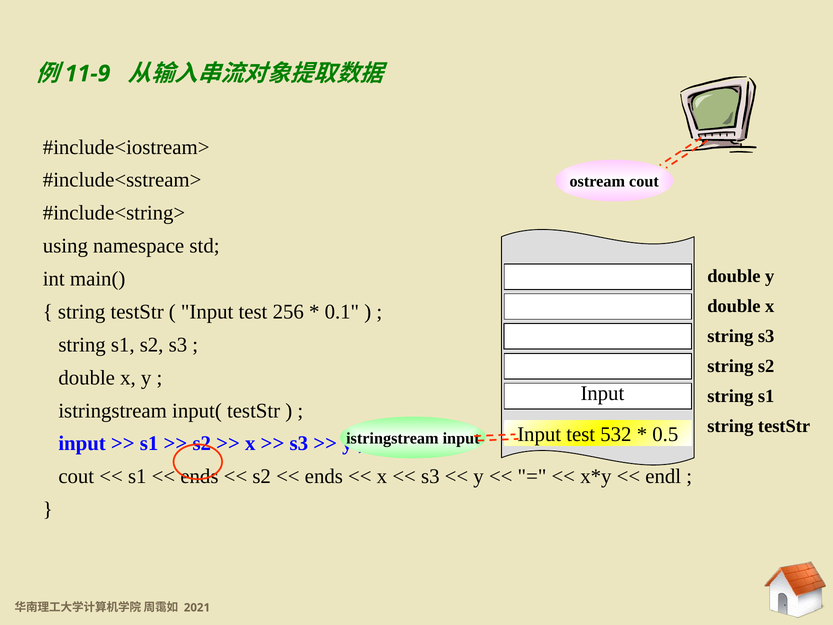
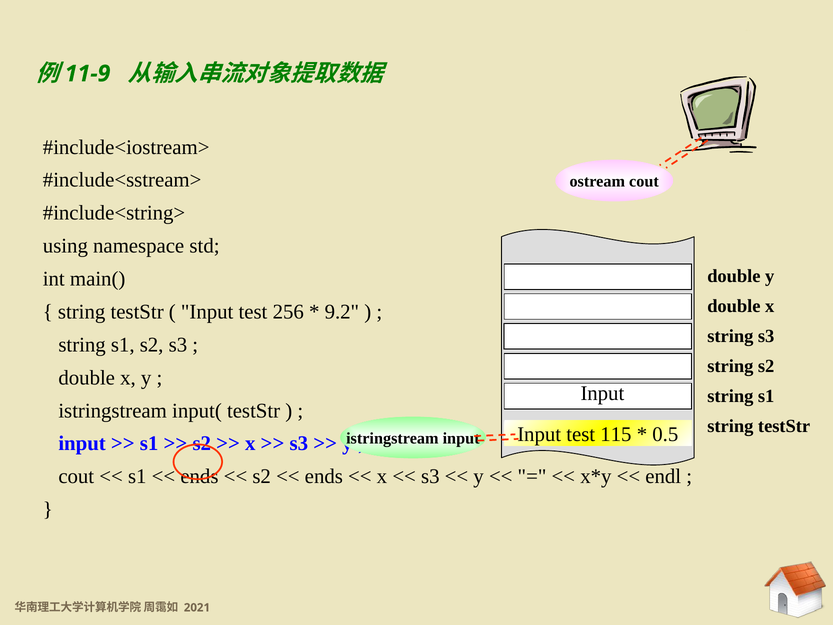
0.1: 0.1 -> 9.2
532: 532 -> 115
